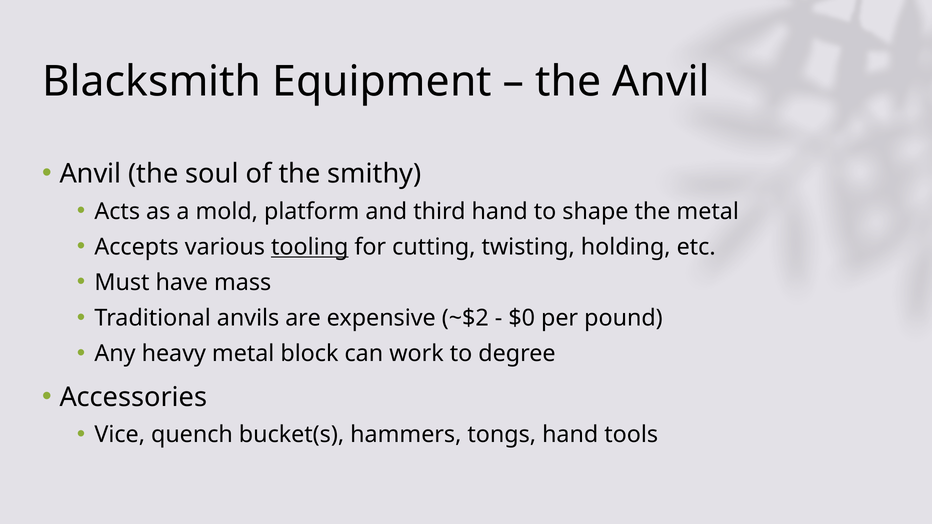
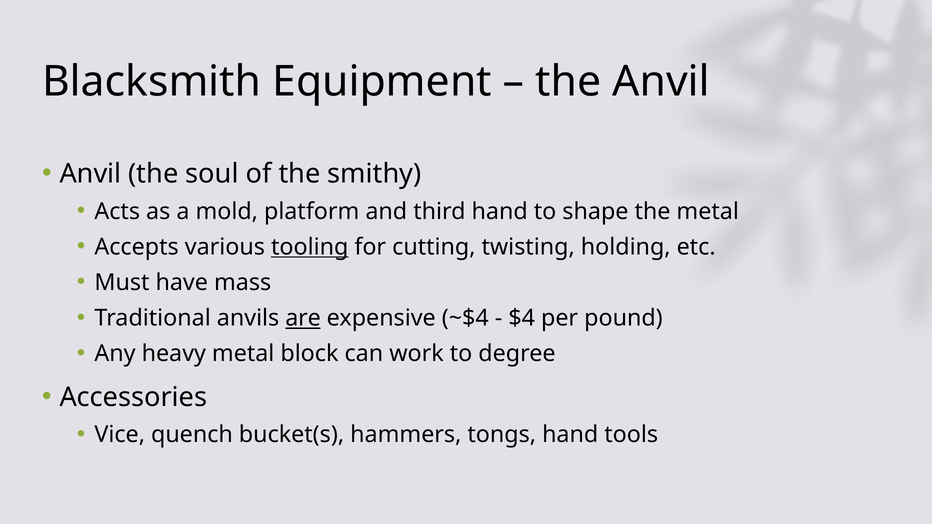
are underline: none -> present
~$2: ~$2 -> ~$4
$0: $0 -> $4
